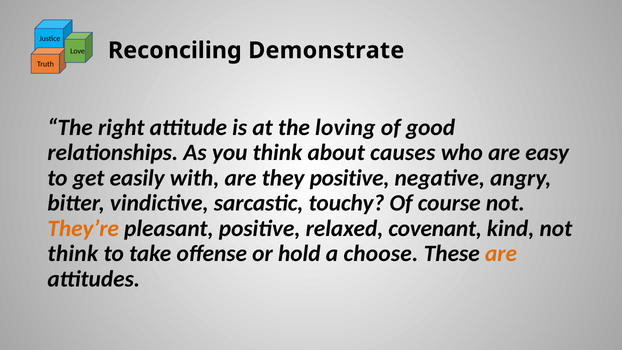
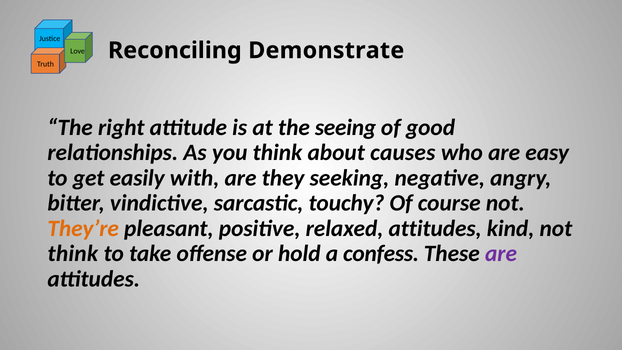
loving: loving -> seeing
they positive: positive -> seeking
relaxed covenant: covenant -> attitudes
choose: choose -> confess
are at (501, 254) colour: orange -> purple
